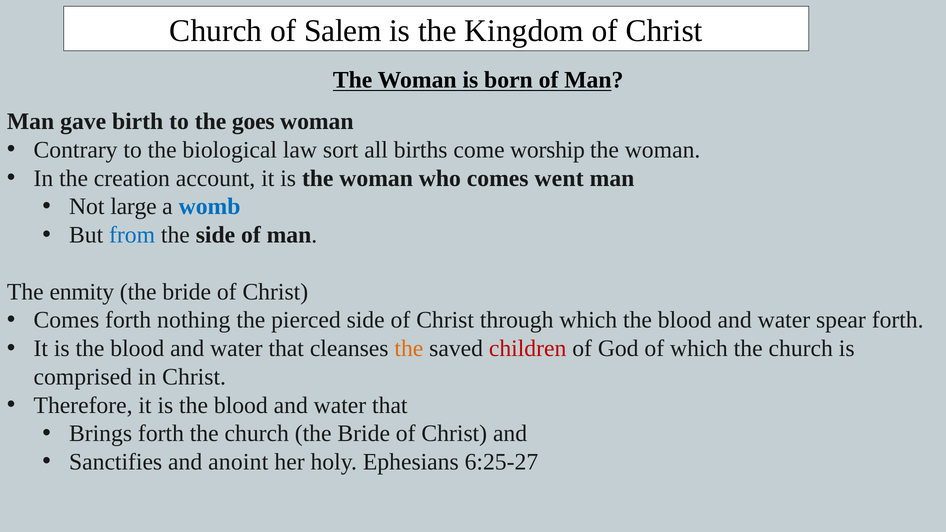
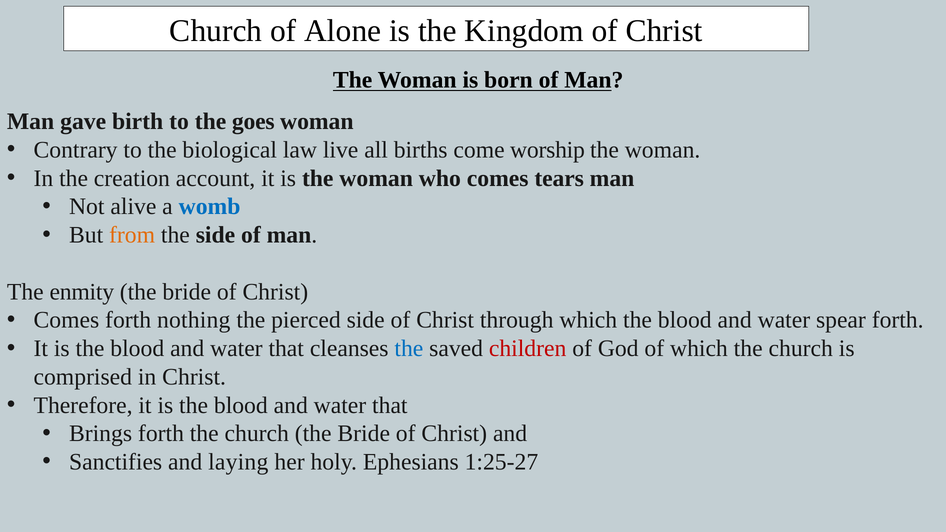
Salem: Salem -> Alone
sort: sort -> live
went: went -> tears
large: large -> alive
from colour: blue -> orange
the at (409, 349) colour: orange -> blue
anoint: anoint -> laying
6:25-27: 6:25-27 -> 1:25-27
